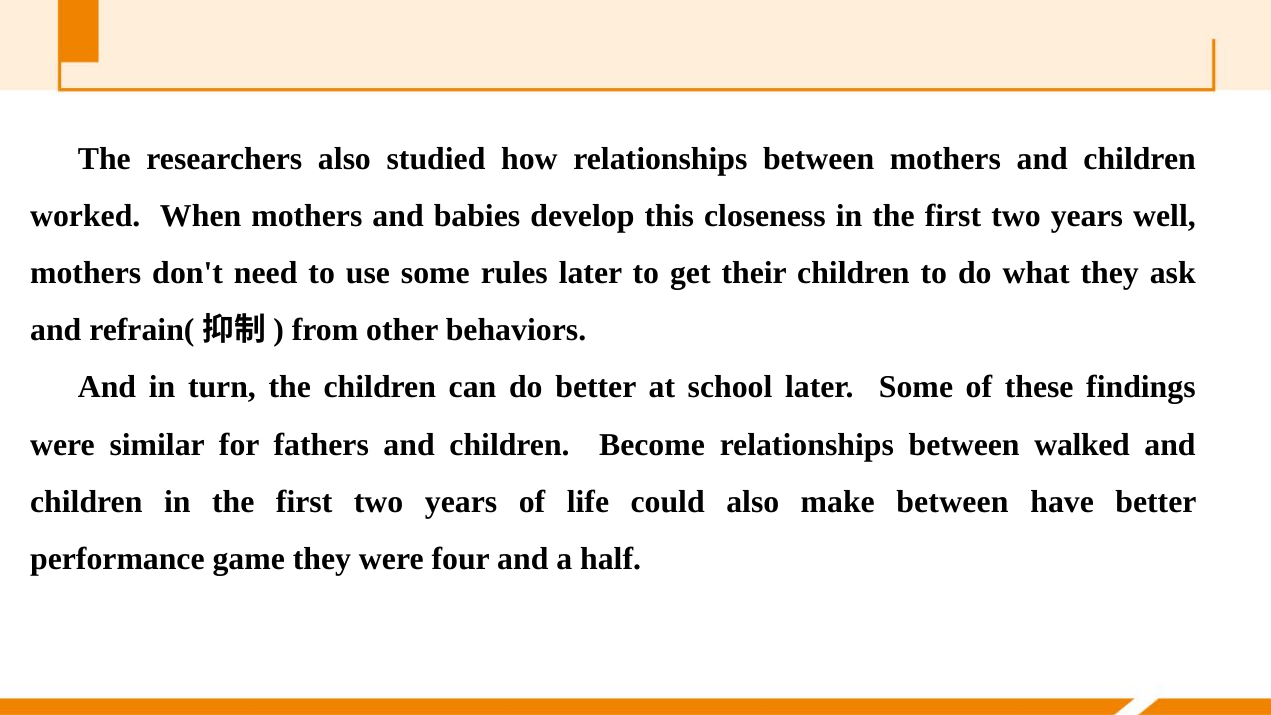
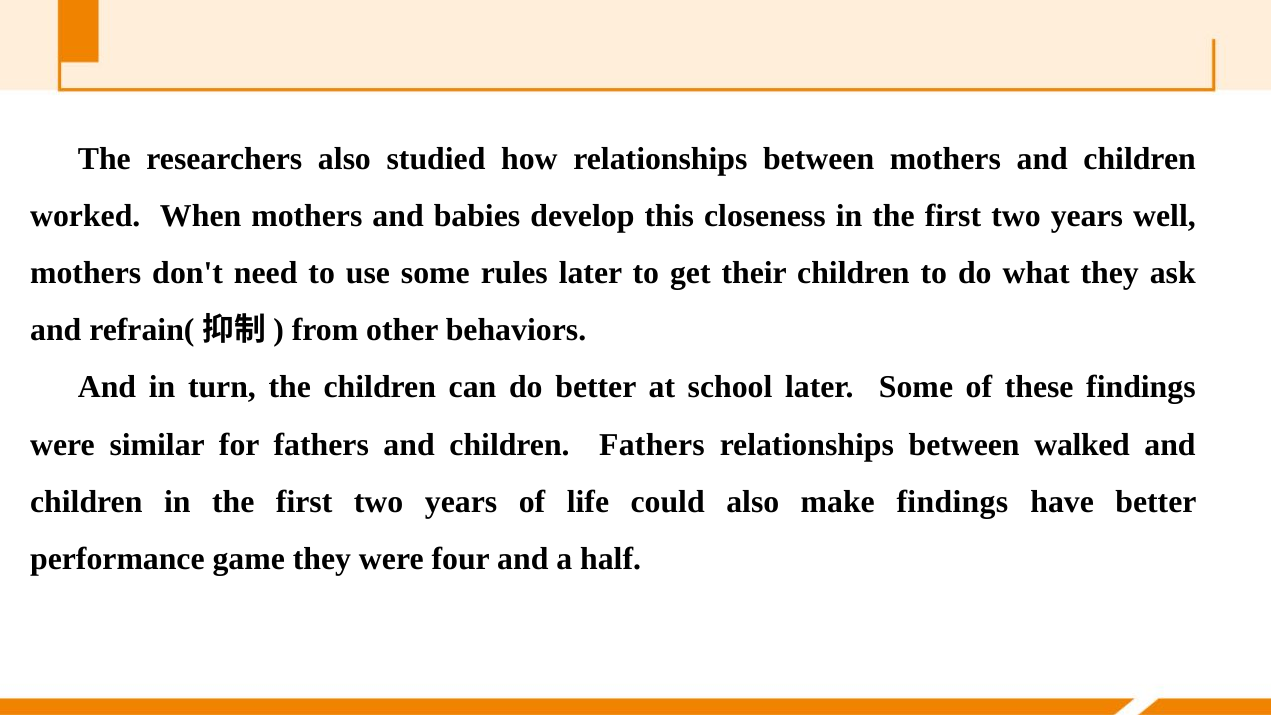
children Become: Become -> Fathers
make between: between -> findings
